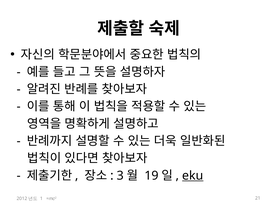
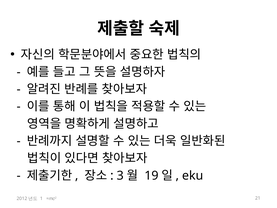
eku underline: present -> none
